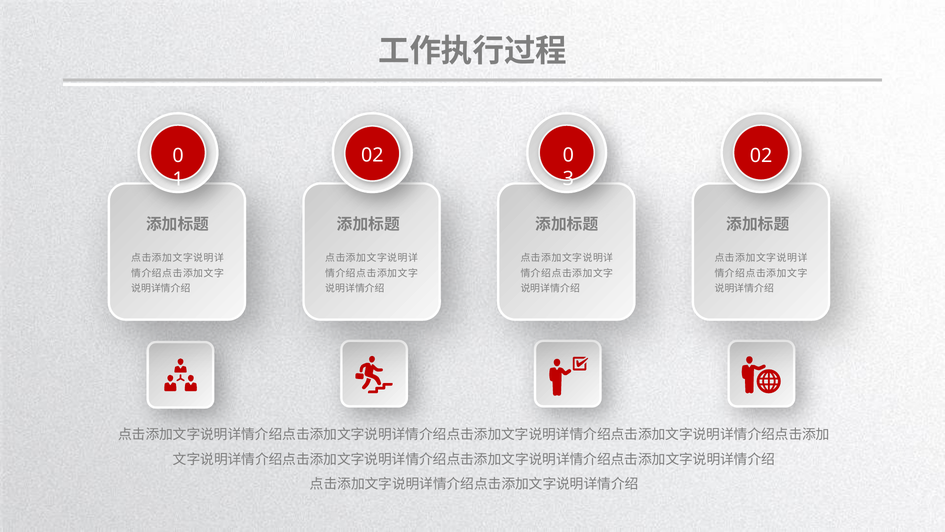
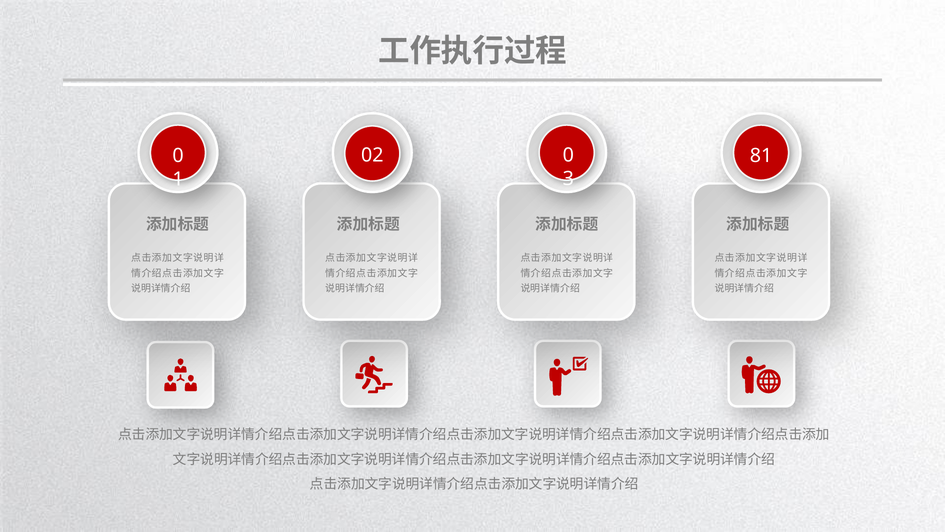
02 02: 02 -> 81
